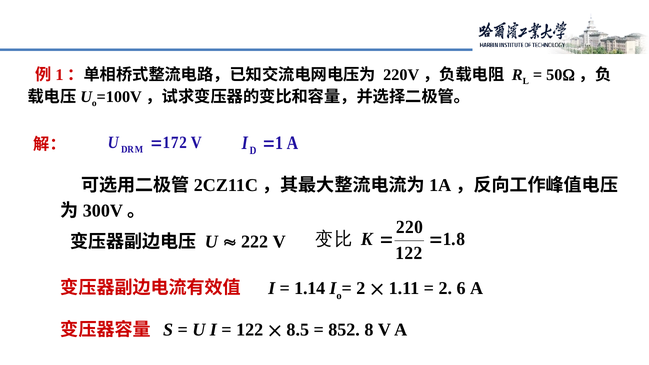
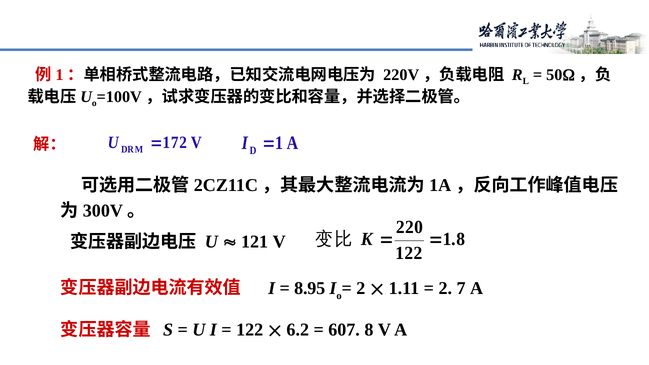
222: 222 -> 121
1.14: 1.14 -> 8.95
6: 6 -> 7
8.5: 8.5 -> 6.2
852: 852 -> 607
